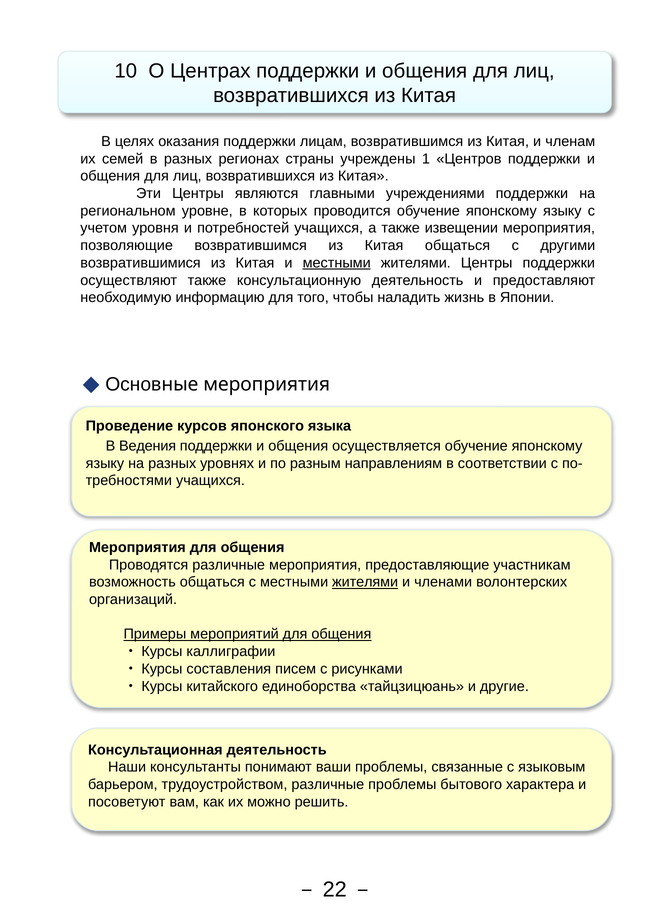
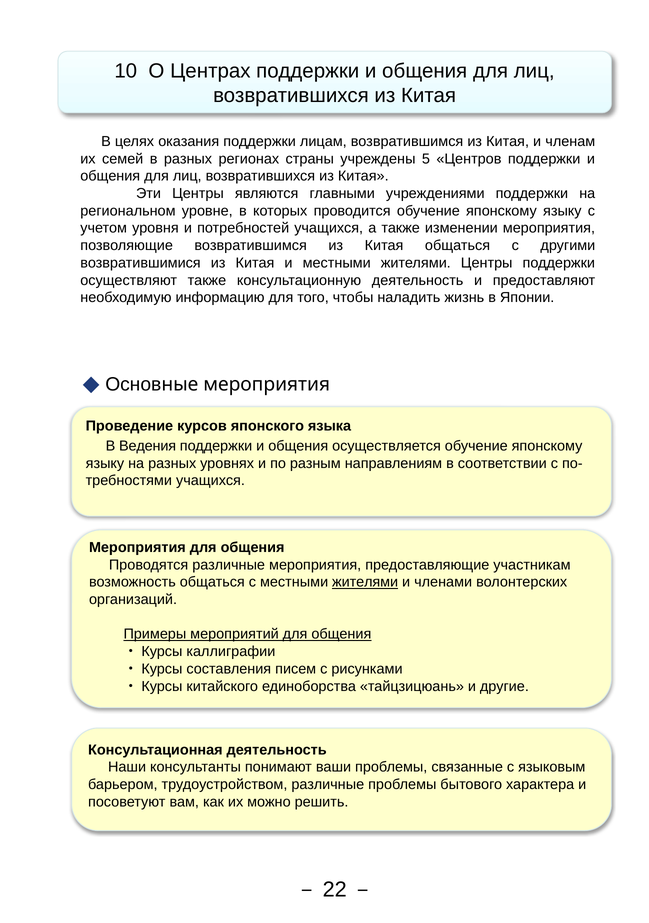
1: 1 -> 5
извещении: извещении -> изменении
местными at (337, 263) underline: present -> none
